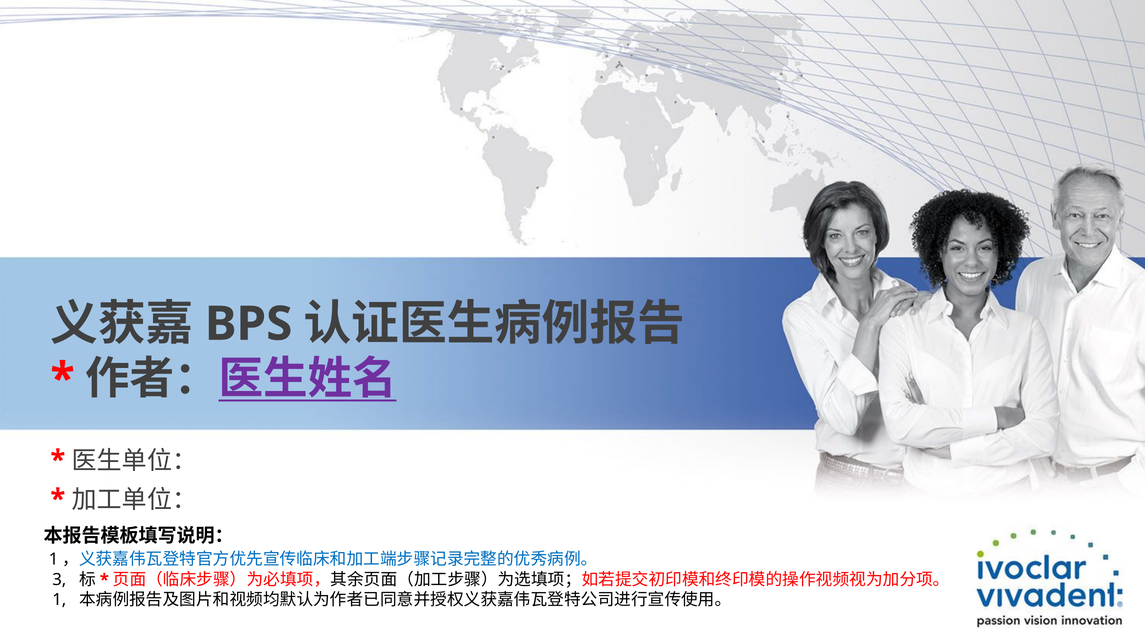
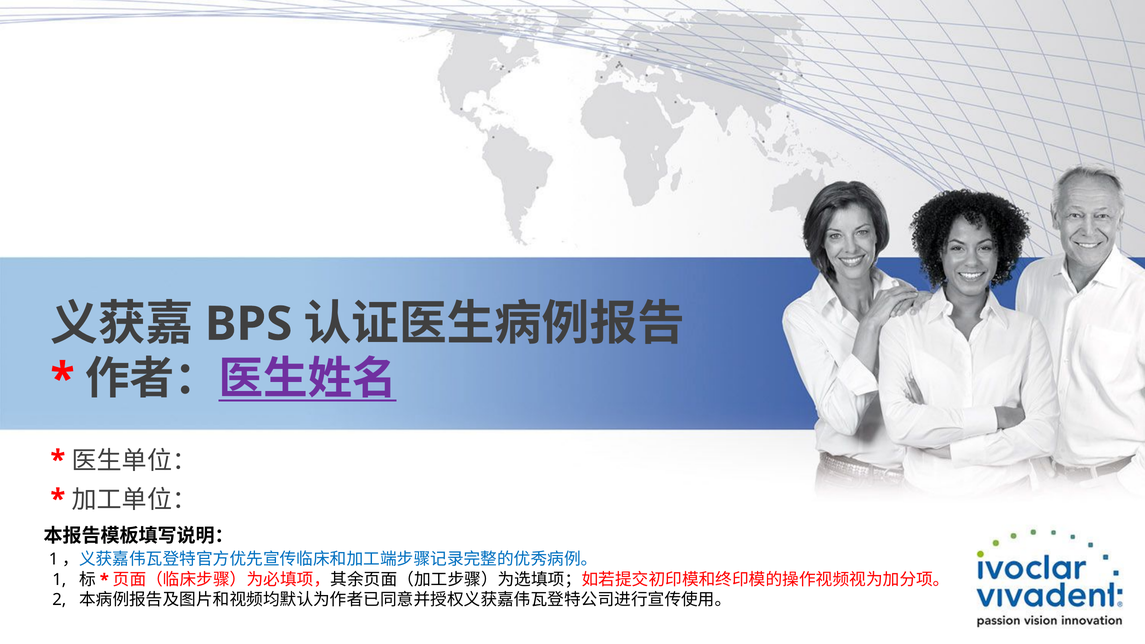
3: 3 -> 1
1: 1 -> 2
